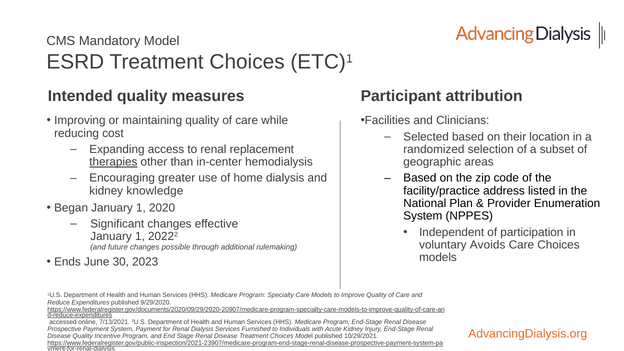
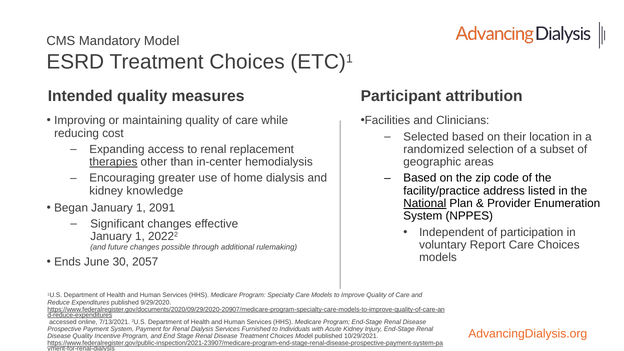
National underline: none -> present
2020: 2020 -> 2091
Avoids: Avoids -> Report
2023: 2023 -> 2057
